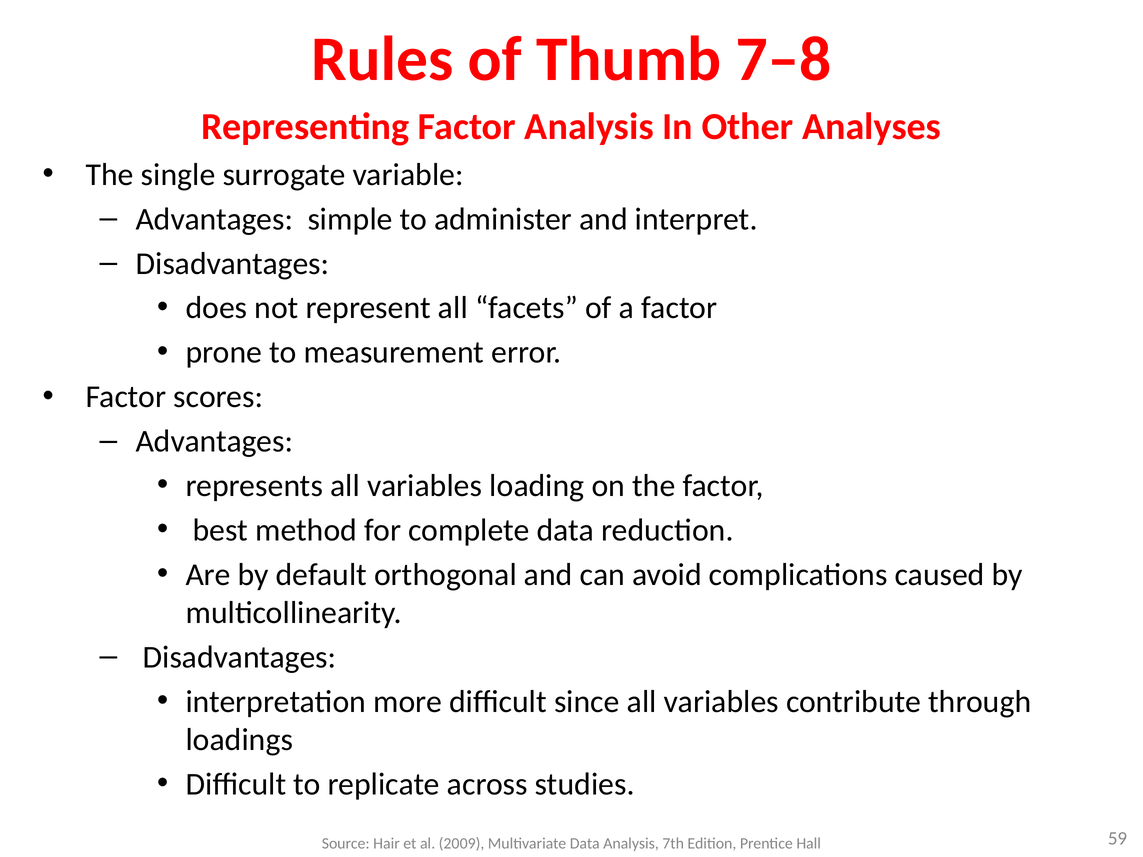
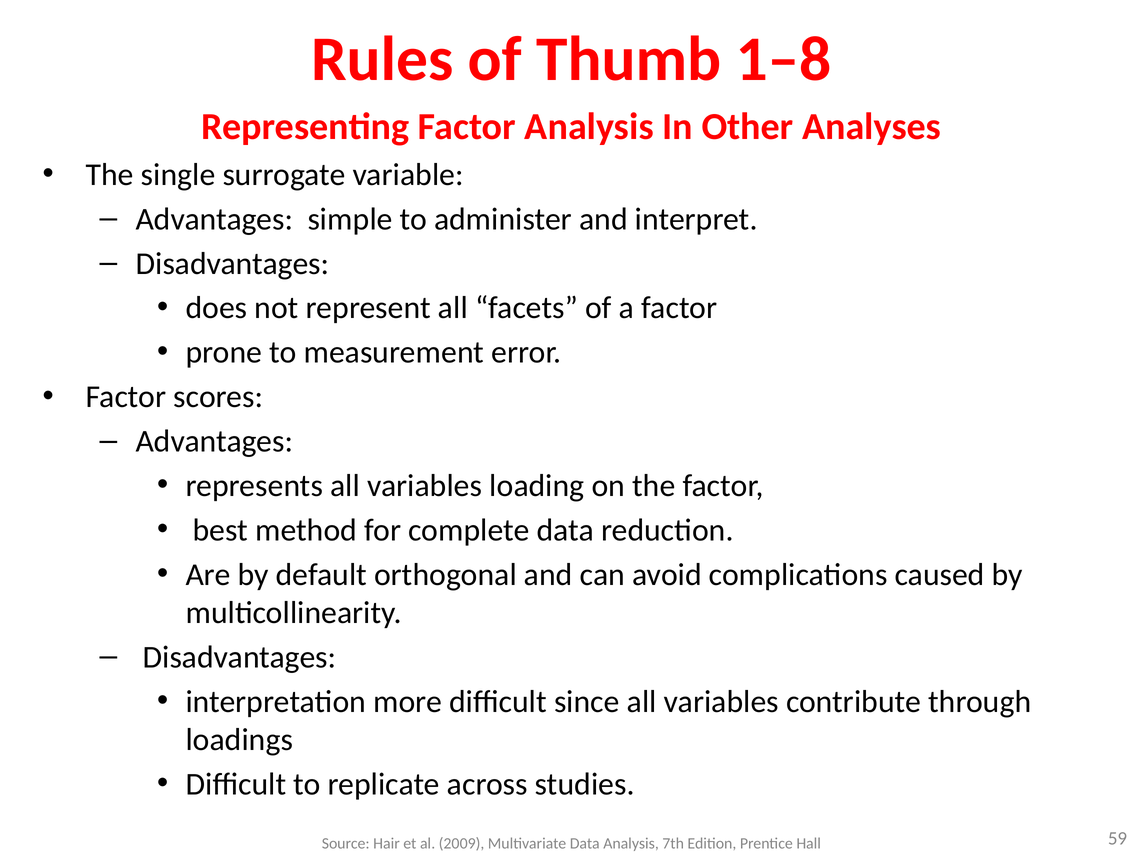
7–8: 7–8 -> 1–8
